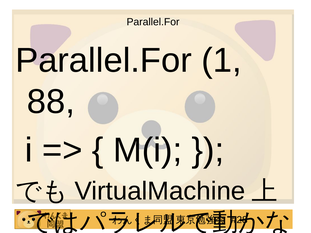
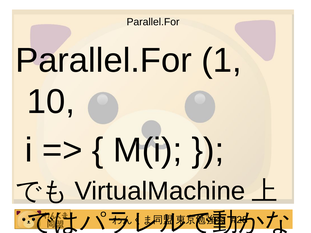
88: 88 -> 10
